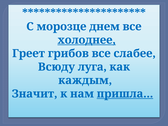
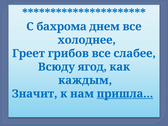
морозце: морозце -> бахрома
холоднее underline: present -> none
луга: луга -> ягод
